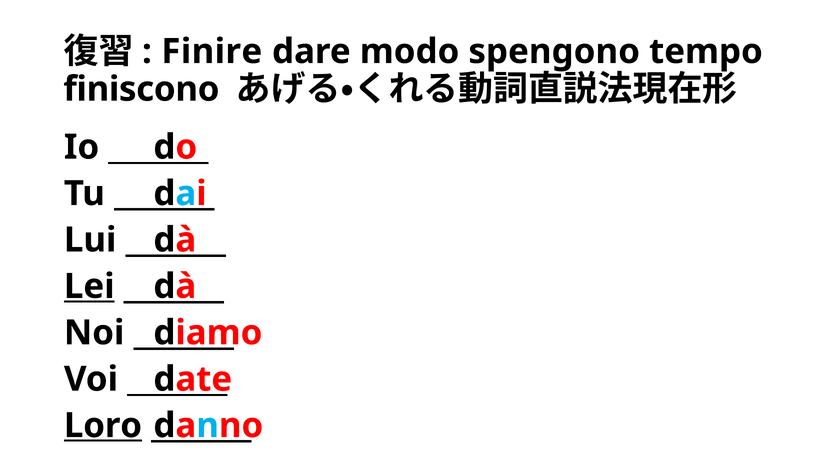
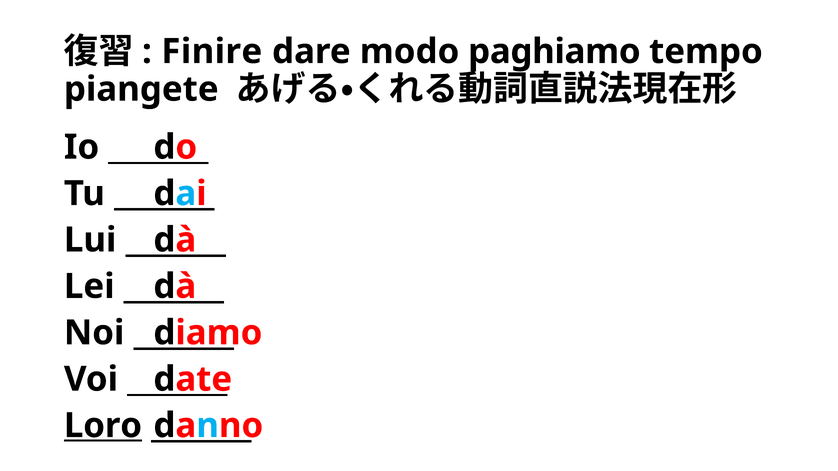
spengono: spengono -> paghiamo
finiscono: finiscono -> piangete
Lei underline: present -> none
